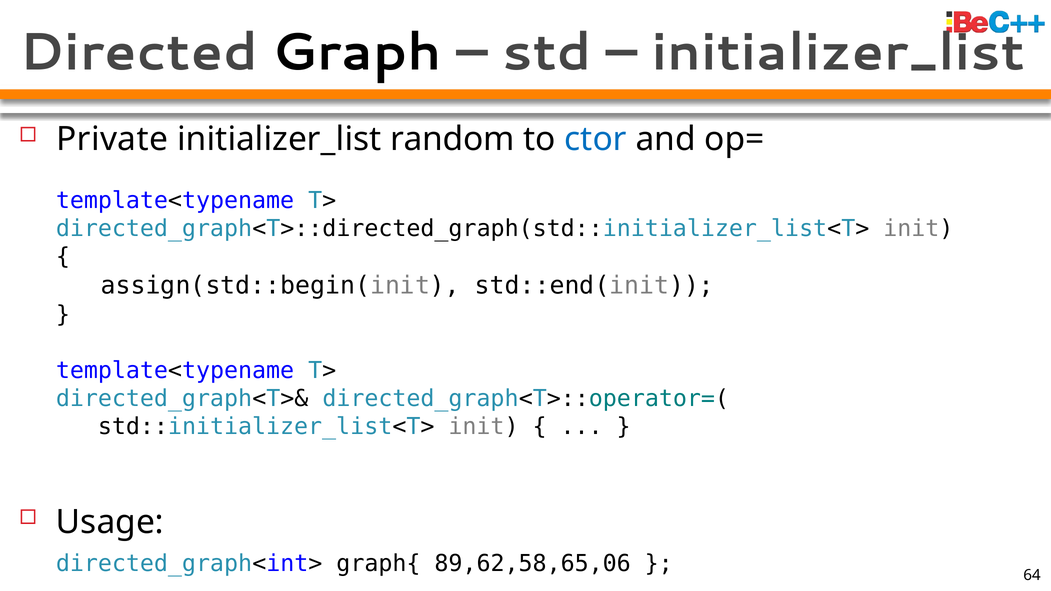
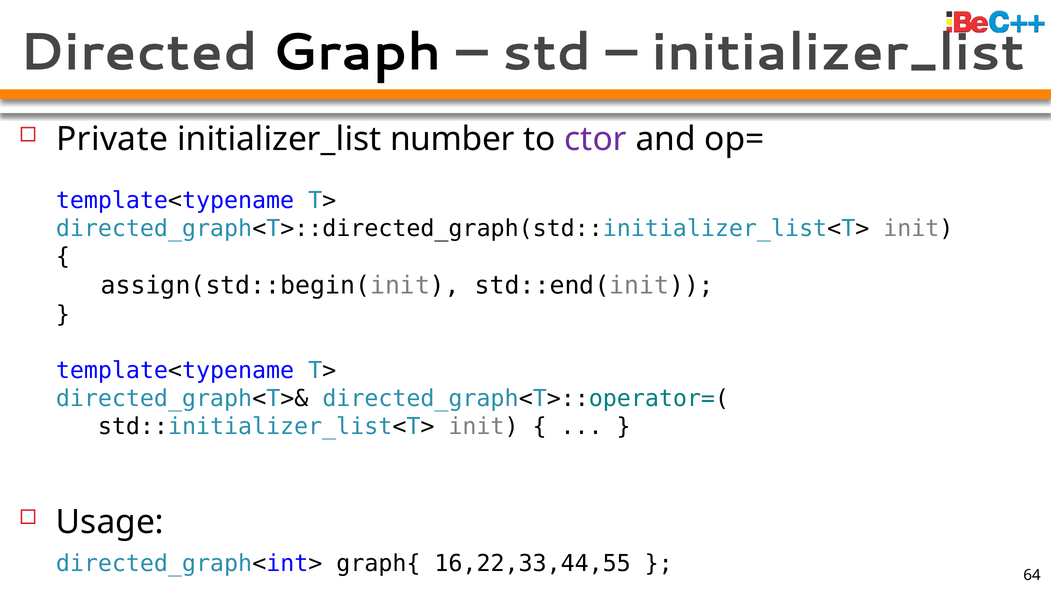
random: random -> number
ctor colour: blue -> purple
89,62,58,65,06: 89,62,58,65,06 -> 16,22,33,44,55
